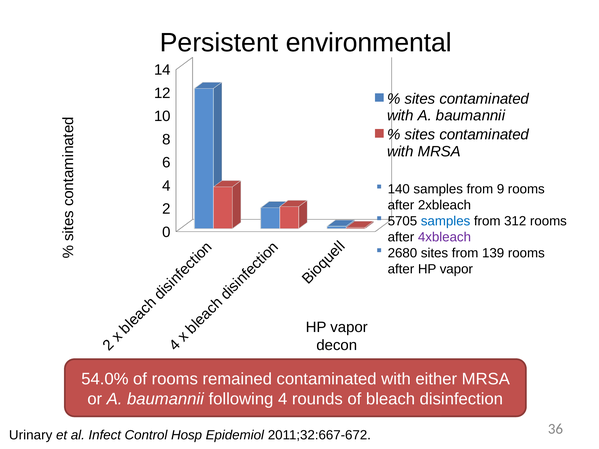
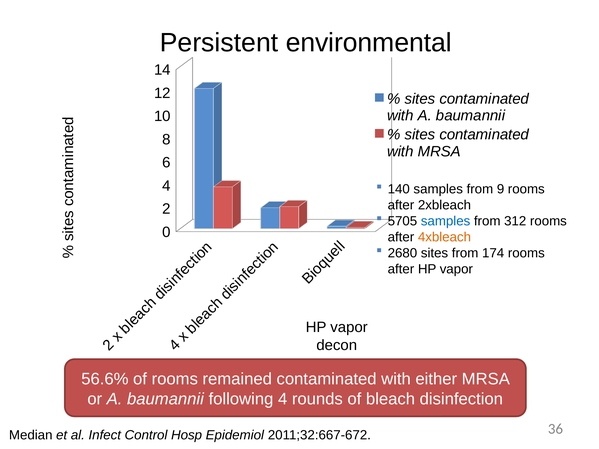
4xbleach colour: purple -> orange
139: 139 -> 174
54.0%: 54.0% -> 56.6%
Urinary: Urinary -> Median
